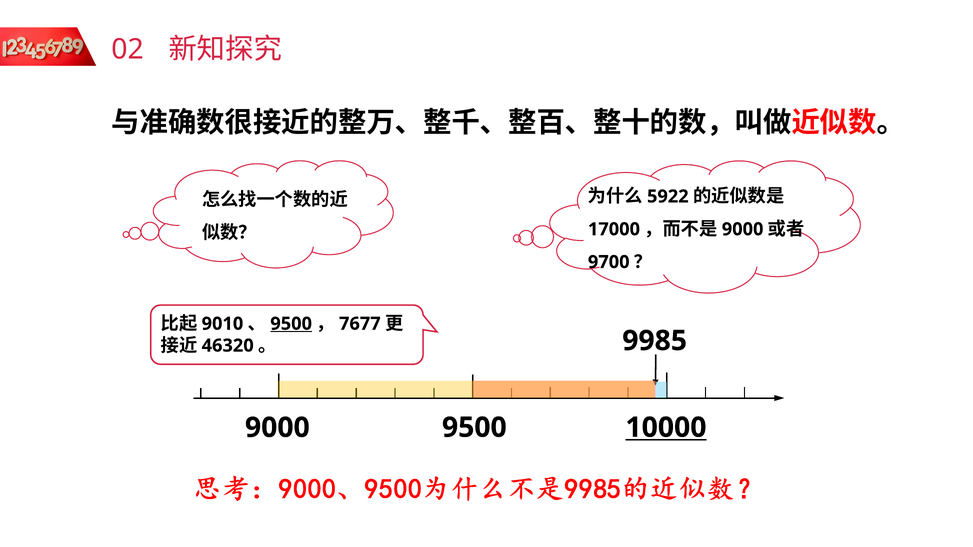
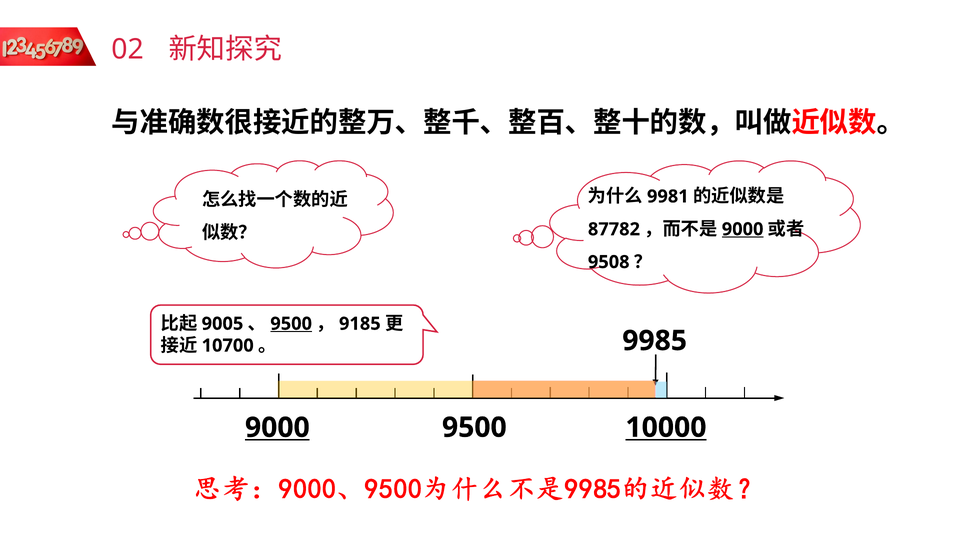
5922: 5922 -> 9981
17000: 17000 -> 87782
9000 at (743, 229) underline: none -> present
9700: 9700 -> 9508
9010: 9010 -> 9005
7677: 7677 -> 9185
46320: 46320 -> 10700
9000 at (277, 428) underline: none -> present
